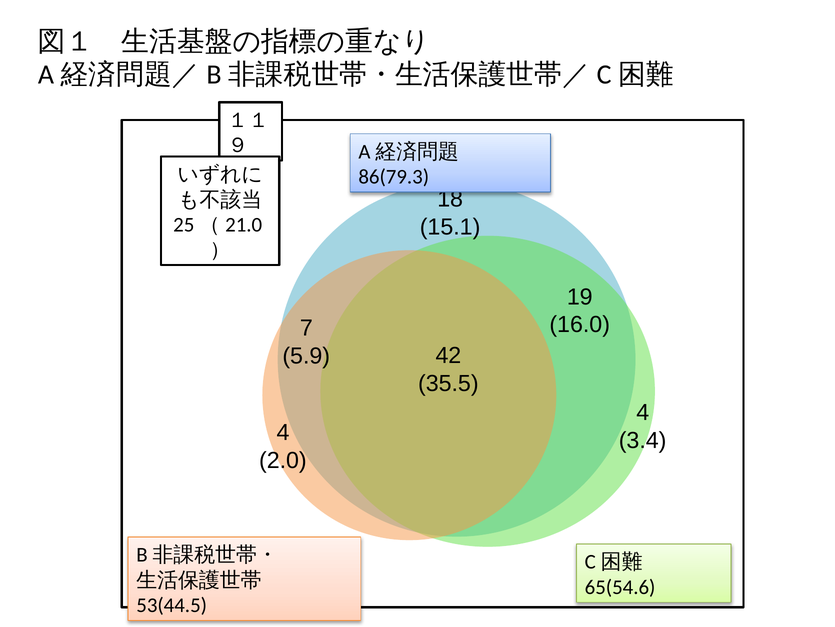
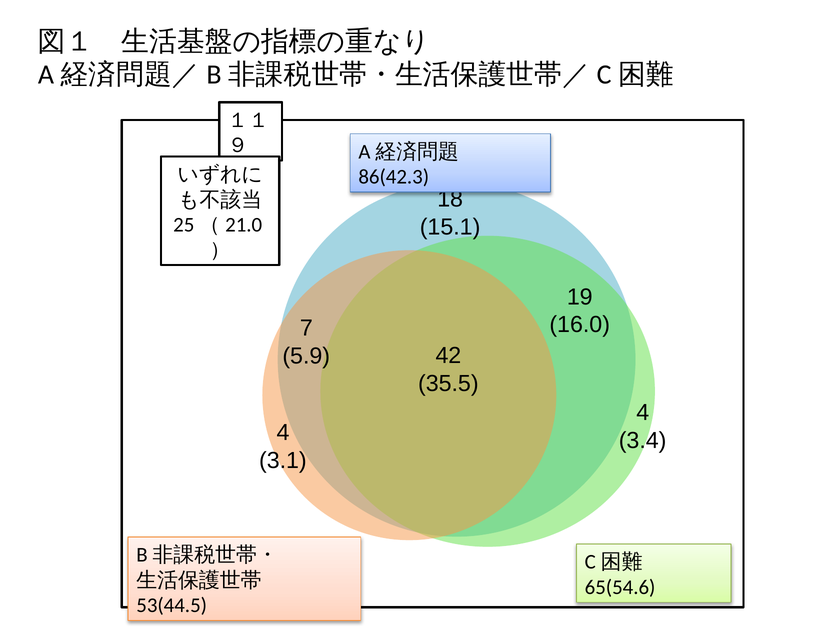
86(79.3: 86(79.3 -> 86(42.3
2.0: 2.0 -> 3.1
